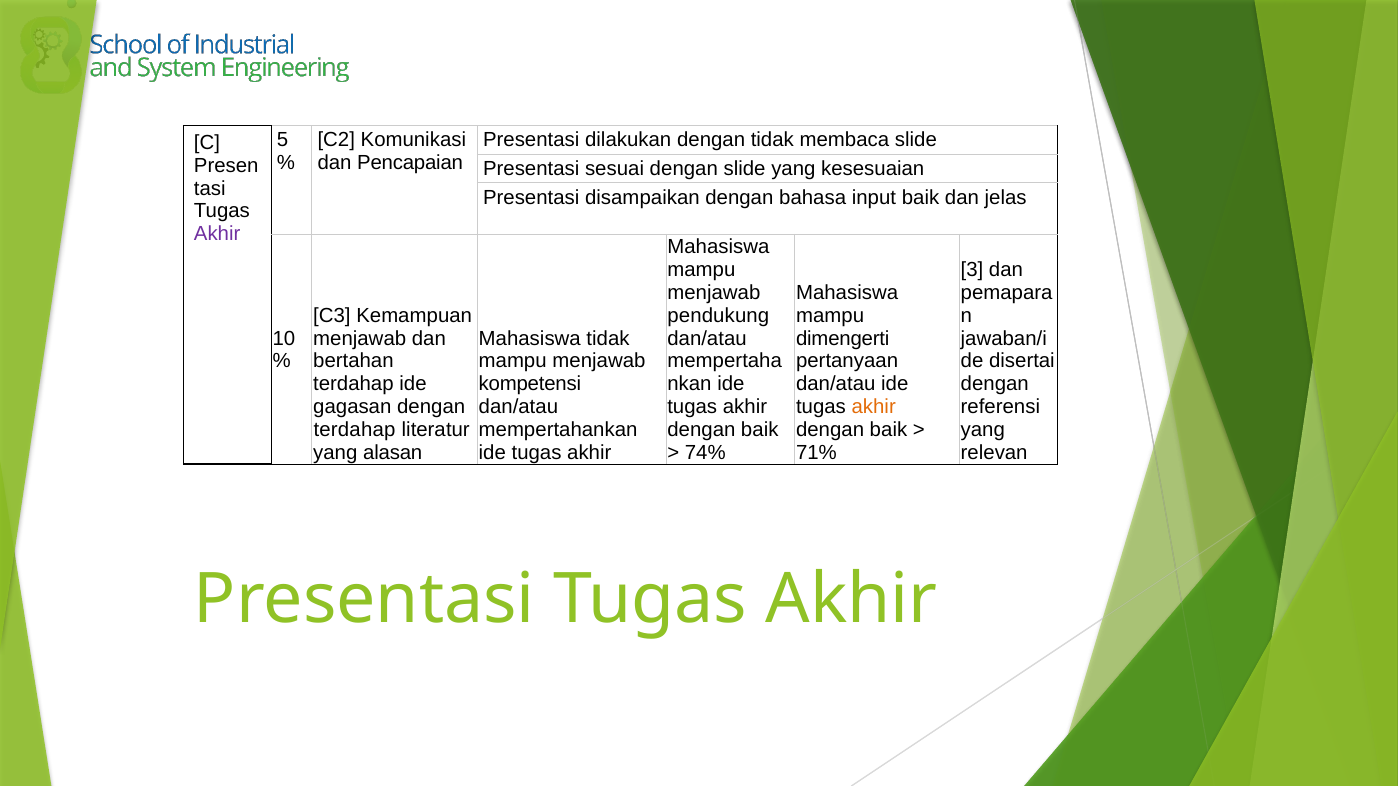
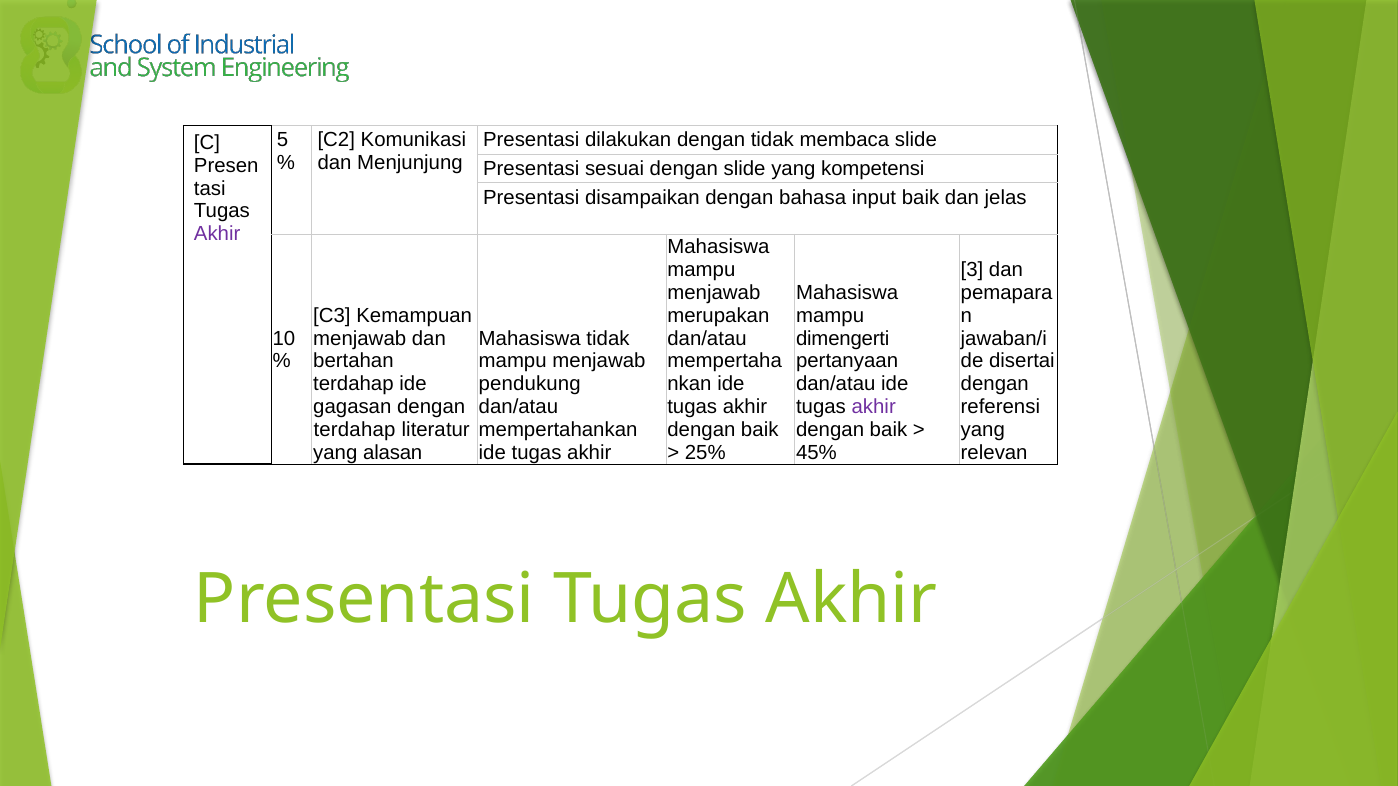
Pencapaian: Pencapaian -> Menjunjung
kesesuaian: kesesuaian -> kompetensi
pendukung: pendukung -> merupakan
kompetensi: kompetensi -> pendukung
akhir at (874, 407) colour: orange -> purple
74%: 74% -> 25%
71%: 71% -> 45%
